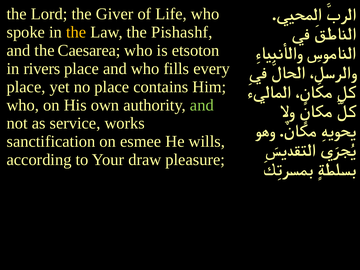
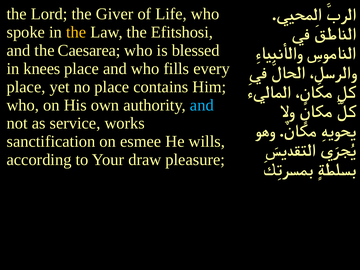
Pishashf: Pishashf -> Efitshosi
etsoton: etsoton -> blessed
rivers: rivers -> knees
and at (202, 105) colour: light green -> light blue
